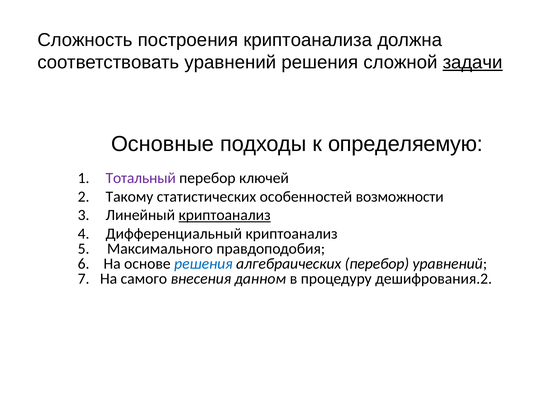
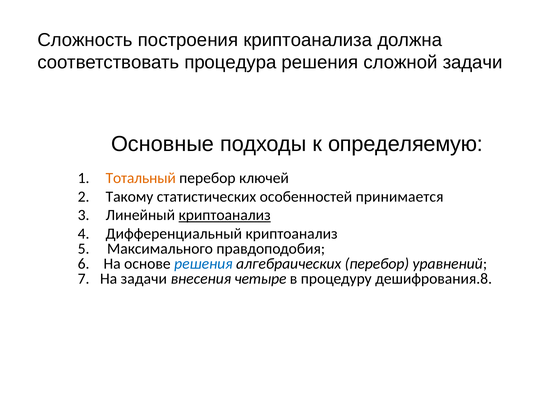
соответствовать уравнений: уравнений -> процедура
задачи at (473, 62) underline: present -> none
Тотальный colour: purple -> orange
возможности: возможности -> принимается
На самого: самого -> задачи
данном: данном -> четыре
дешифрования.2: дешифрования.2 -> дешифрования.8
